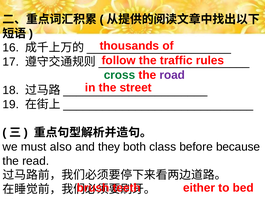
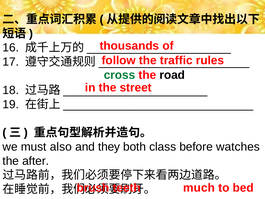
road colour: purple -> black
because: because -> watches
read: read -> after
either: either -> much
